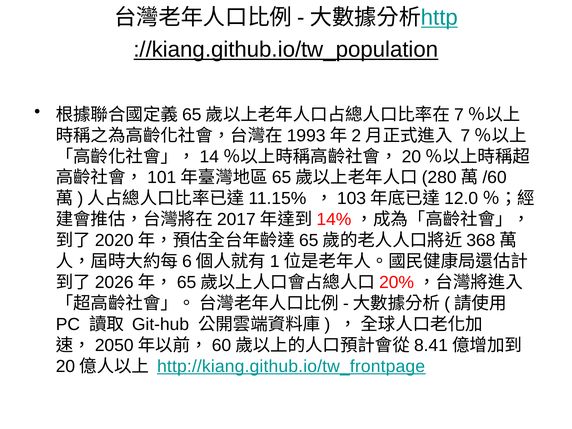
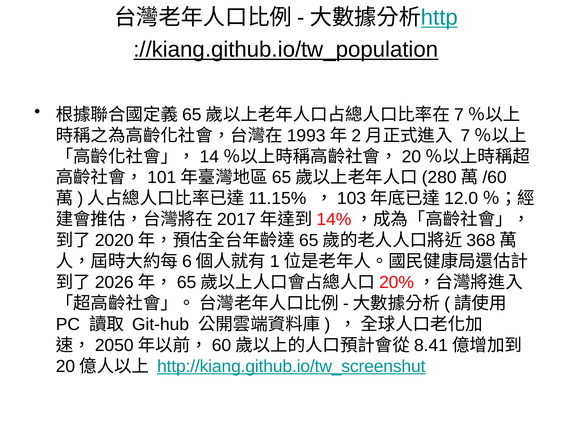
http://kiang.github.io/tw_frontpage: http://kiang.github.io/tw_frontpage -> http://kiang.github.io/tw_screenshut
